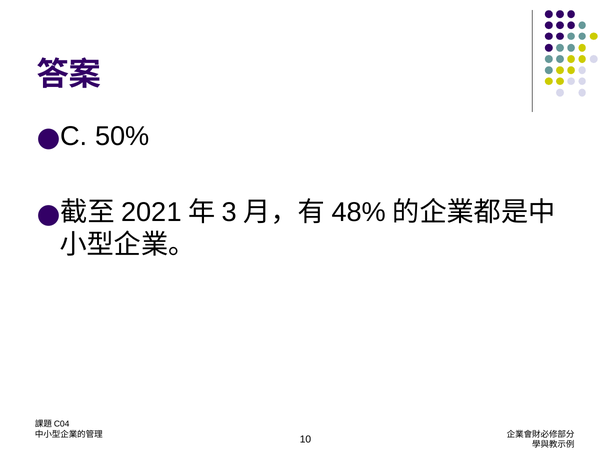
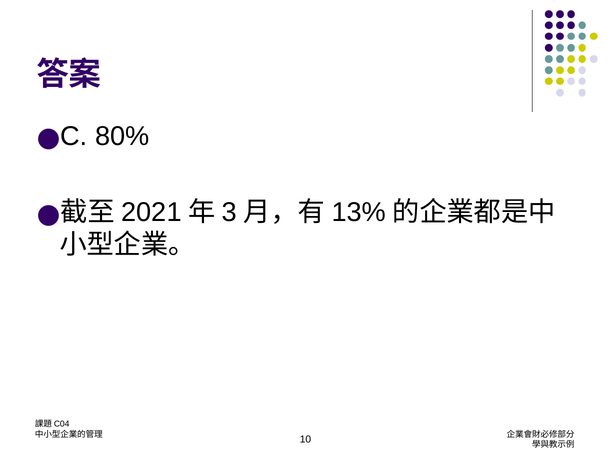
50%: 50% -> 80%
48%: 48% -> 13%
